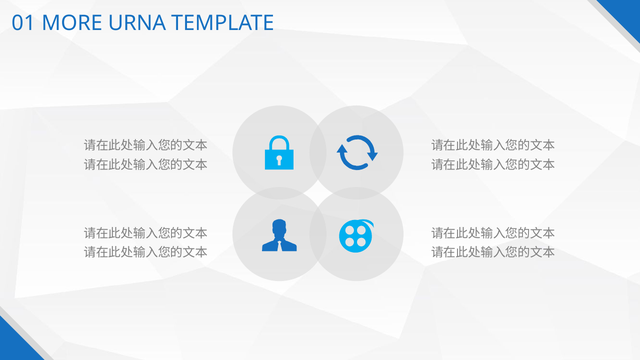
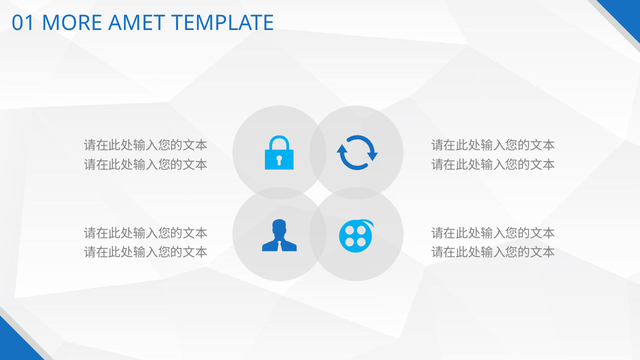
URNA: URNA -> AMET
